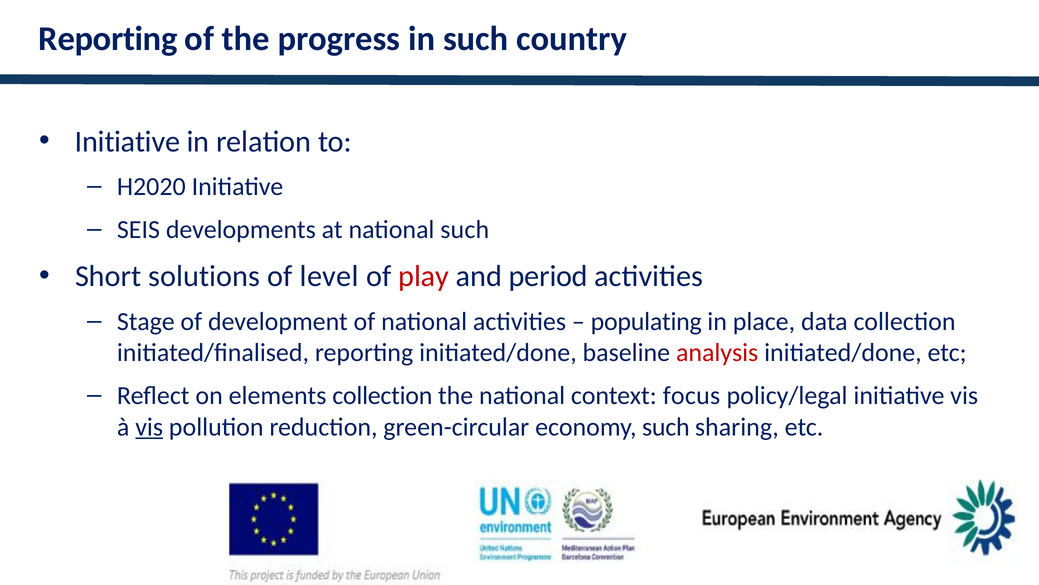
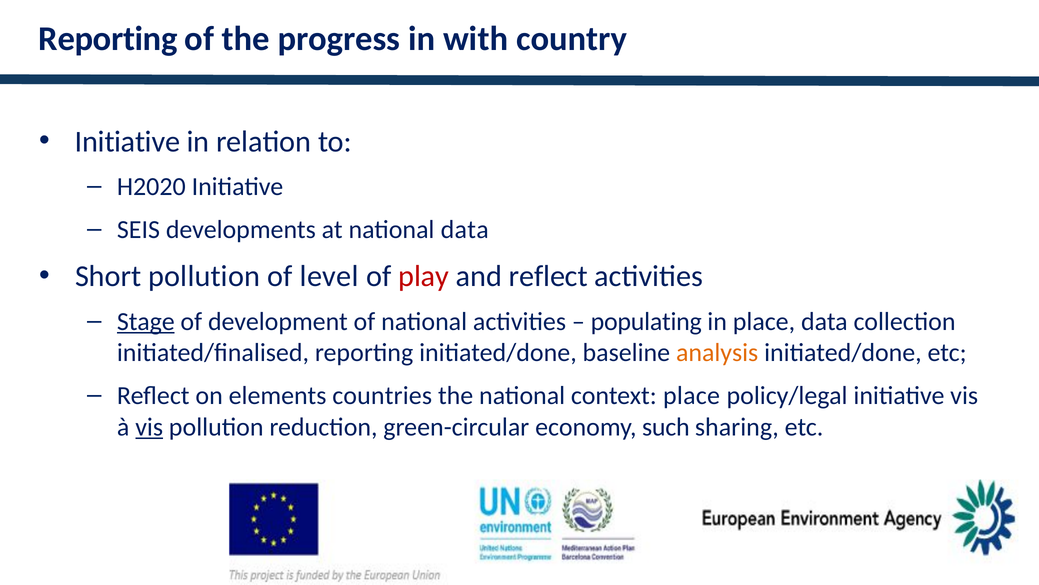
in such: such -> with
national such: such -> data
Short solutions: solutions -> pollution
and period: period -> reflect
Stage underline: none -> present
analysis colour: red -> orange
elements collection: collection -> countries
context focus: focus -> place
